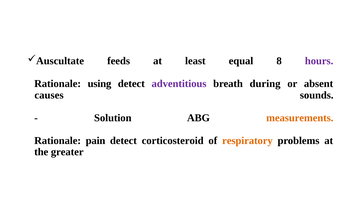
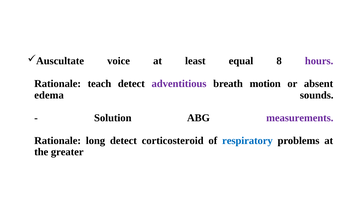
feeds: feeds -> voice
using: using -> teach
during: during -> motion
causes: causes -> edema
measurements colour: orange -> purple
pain: pain -> long
respiratory colour: orange -> blue
